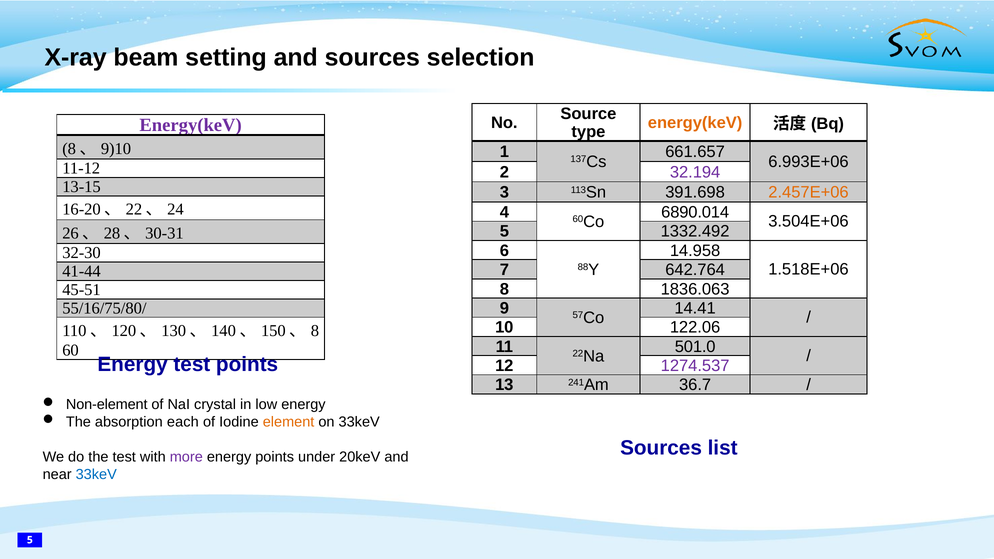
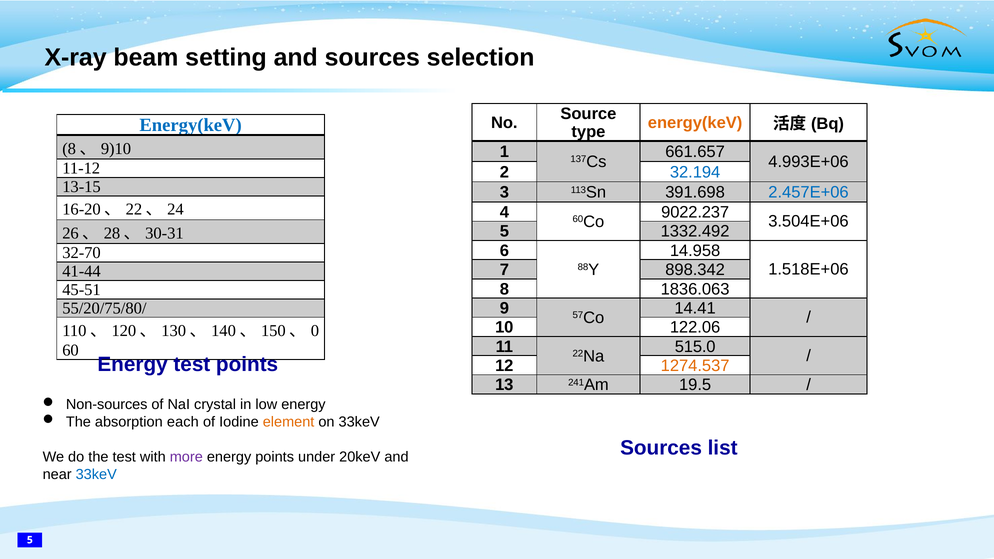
Energy(keV at (191, 125) colour: purple -> blue
6.993E+06: 6.993E+06 -> 4.993E+06
32.194 colour: purple -> blue
2.457E+06 colour: orange -> blue
6890.014: 6890.014 -> 9022.237
32-30: 32-30 -> 32-70
642.764: 642.764 -> 898.342
55/16/75/80/: 55/16/75/80/ -> 55/20/75/80/
8 at (315, 331): 8 -> 0
501.0: 501.0 -> 515.0
1274.537 colour: purple -> orange
36.7: 36.7 -> 19.5
Non-element: Non-element -> Non-sources
